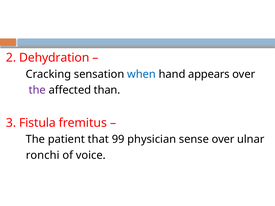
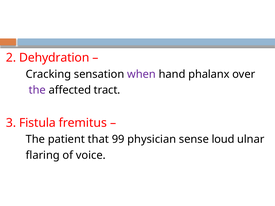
when colour: blue -> purple
appears: appears -> phalanx
than: than -> tract
sense over: over -> loud
ronchi: ronchi -> flaring
